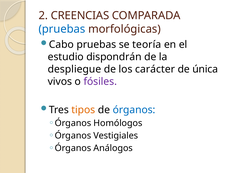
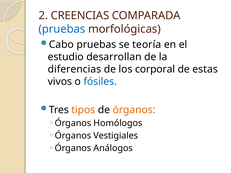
dispondrán: dispondrán -> desarrollan
despliegue: despliegue -> diferencias
carácter: carácter -> corporal
única: única -> estas
fósiles colour: purple -> blue
órganos at (134, 110) colour: blue -> orange
